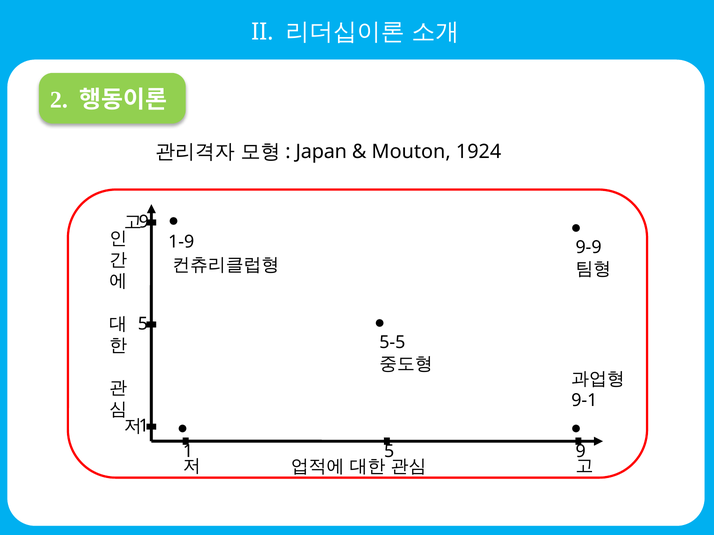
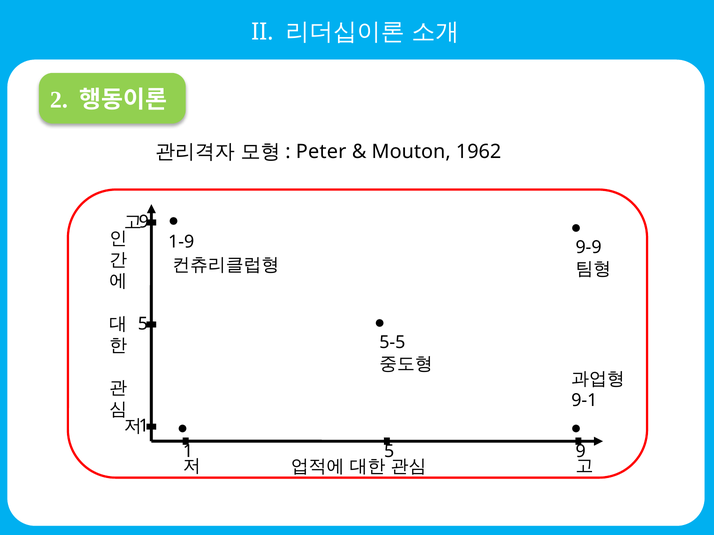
Japan: Japan -> Peter
1924: 1924 -> 1962
